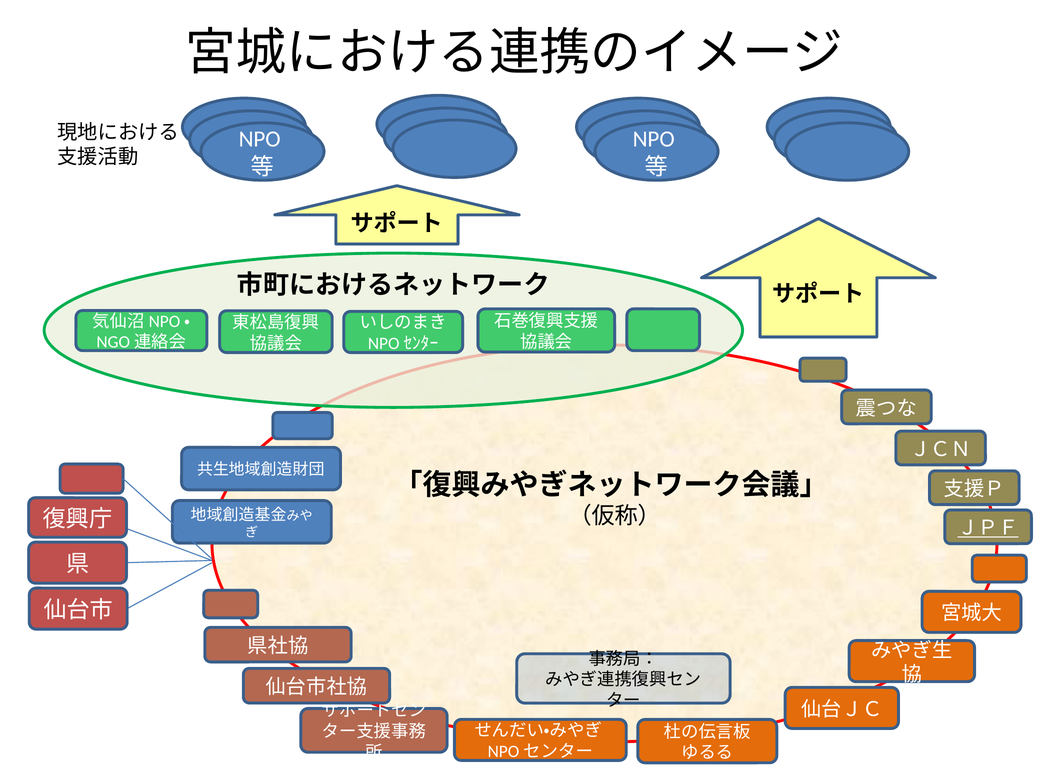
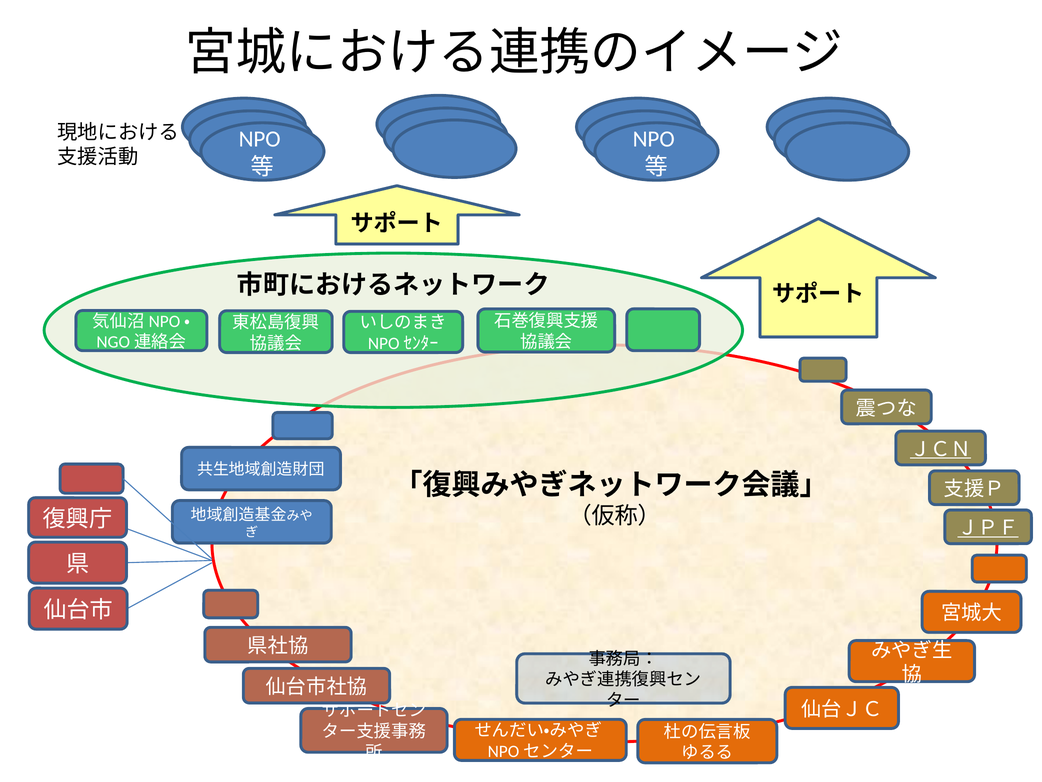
ＪＣＮ underline: none -> present
